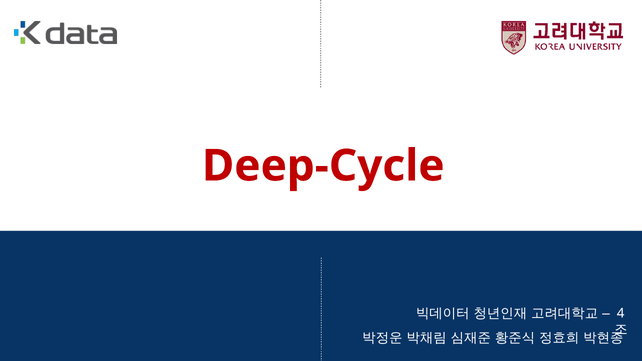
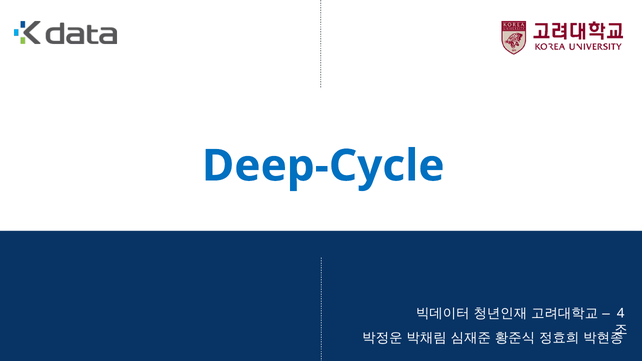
Deep-Cycle colour: red -> blue
